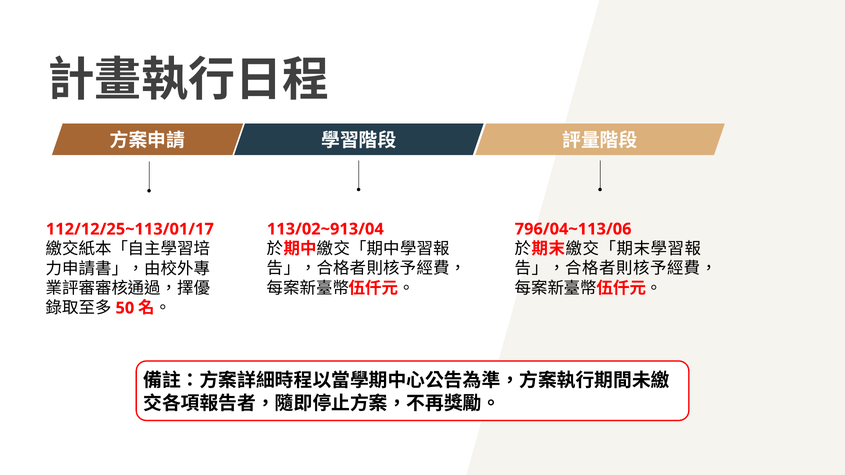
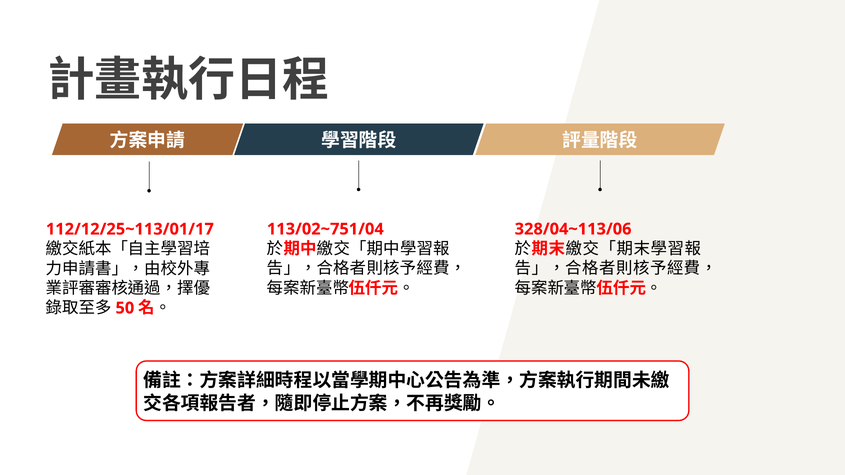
113/02~913/04: 113/02~913/04 -> 113/02~751/04
796/04~113/06: 796/04~113/06 -> 328/04~113/06
